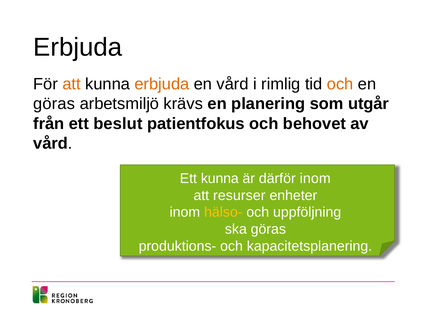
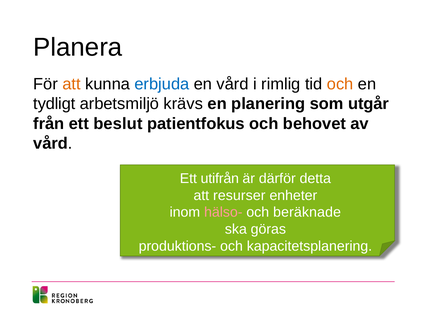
Erbjuda at (78, 47): Erbjuda -> Planera
erbjuda at (162, 84) colour: orange -> blue
göras at (54, 104): göras -> tydligt
Ett kunna: kunna -> utifrån
därför inom: inom -> detta
hälso- colour: yellow -> pink
uppföljning: uppföljning -> beräknade
